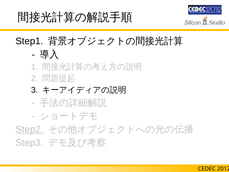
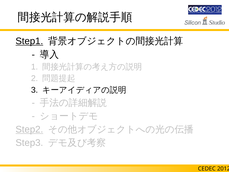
Step1 underline: none -> present
